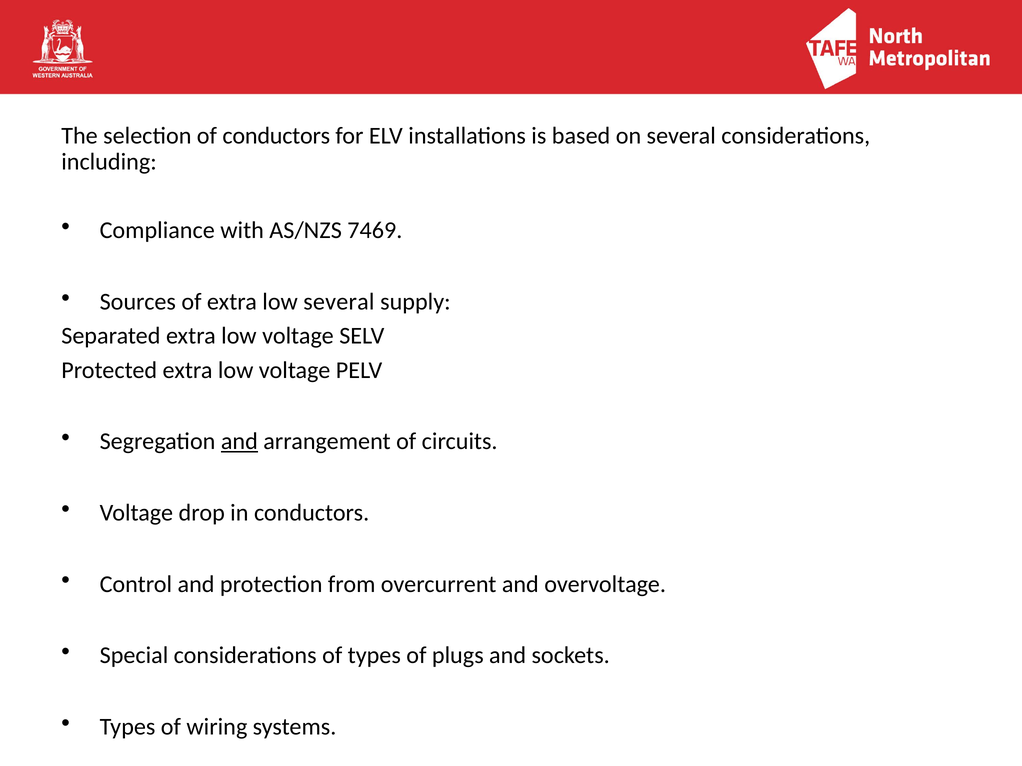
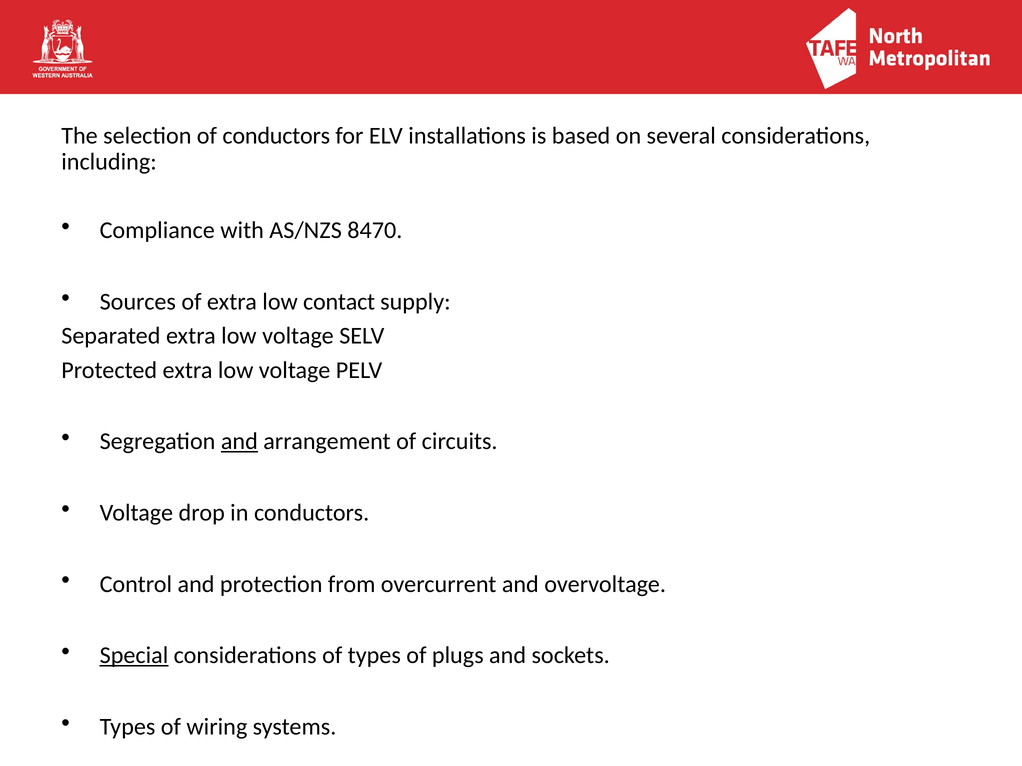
7469: 7469 -> 8470
low several: several -> contact
Special underline: none -> present
